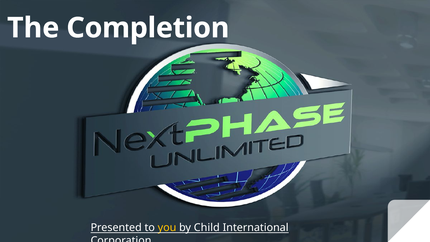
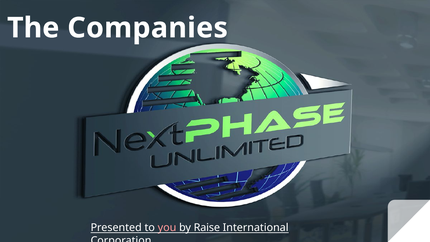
Completion: Completion -> Companies
you colour: yellow -> pink
Child: Child -> Raise
